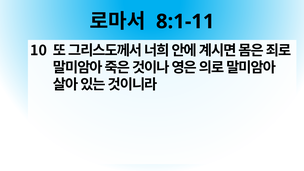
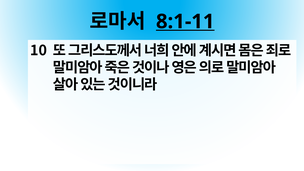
8:1-11 underline: none -> present
